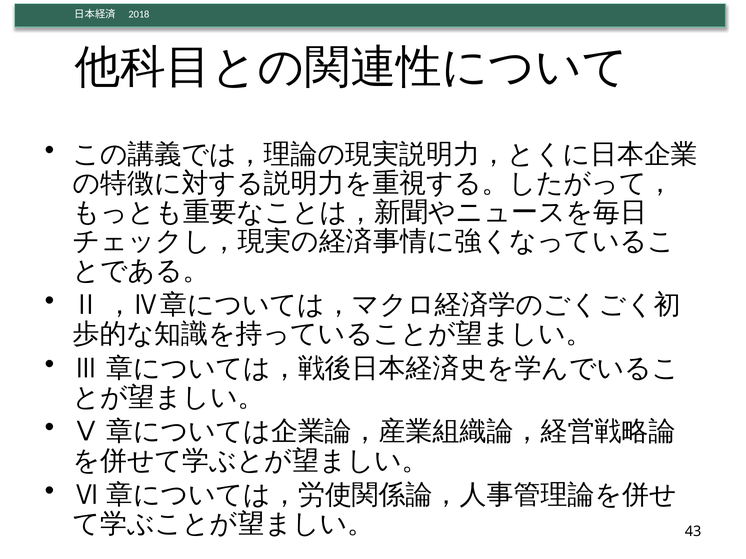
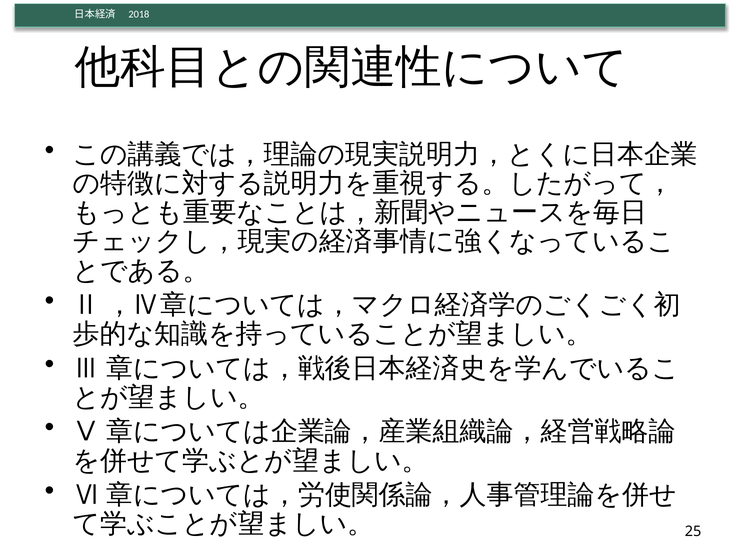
43: 43 -> 25
